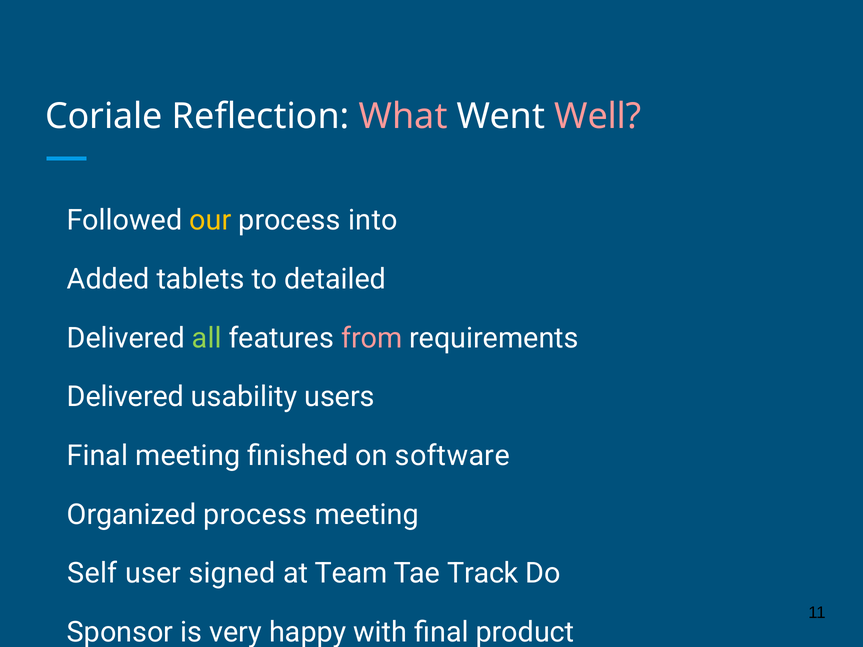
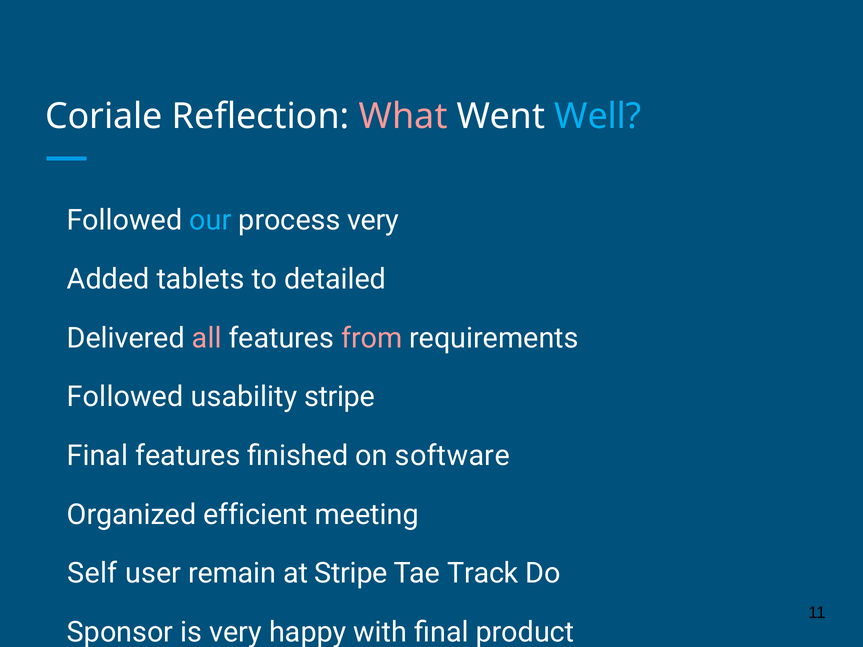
Well colour: pink -> light blue
our colour: yellow -> light blue
process into: into -> very
all colour: light green -> pink
Delivered at (125, 397): Delivered -> Followed
usability users: users -> stripe
Final meeting: meeting -> features
Organized process: process -> efficient
signed: signed -> remain
at Team: Team -> Stripe
